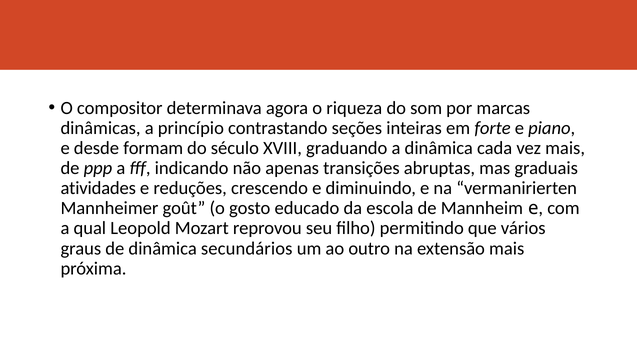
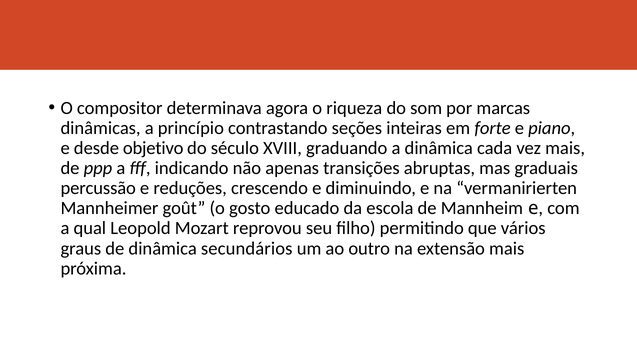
formam: formam -> objetivo
atividades: atividades -> percussão
